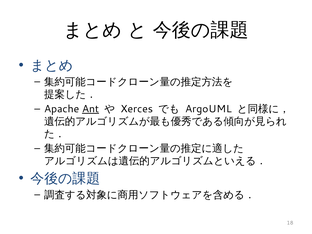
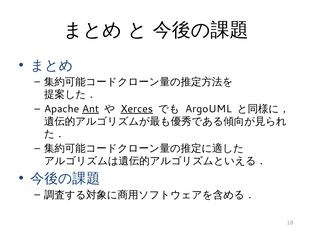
Xerces underline: none -> present
